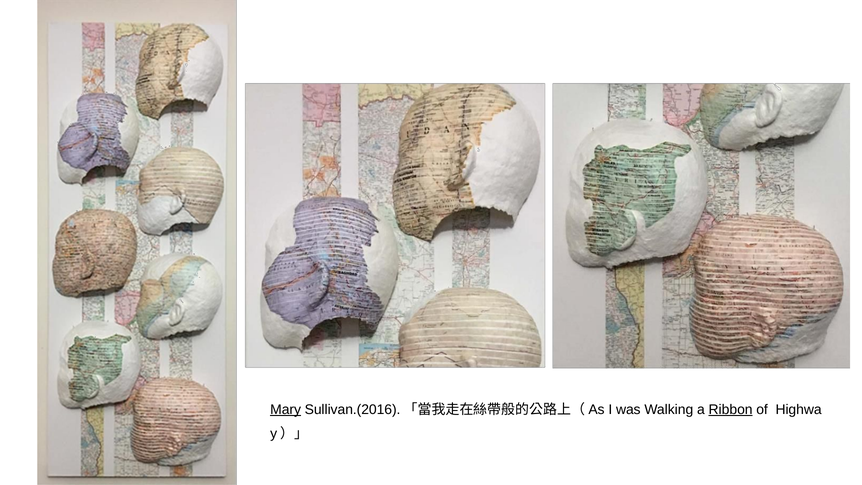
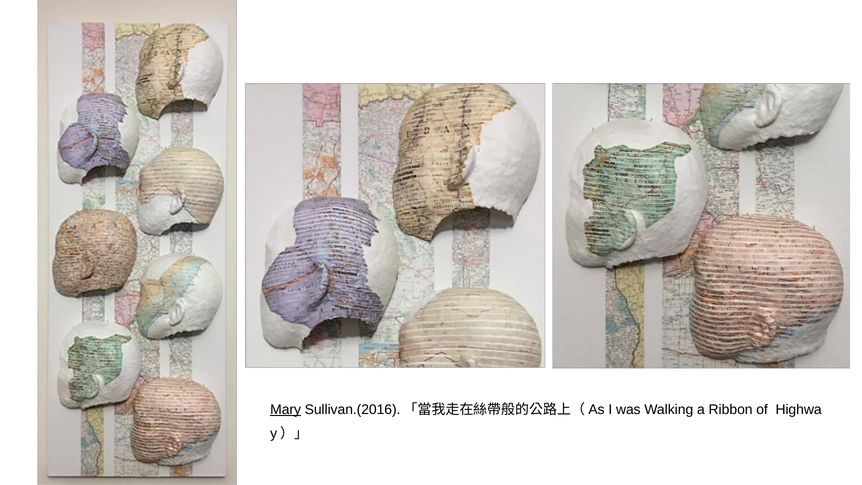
Ribbon underline: present -> none
